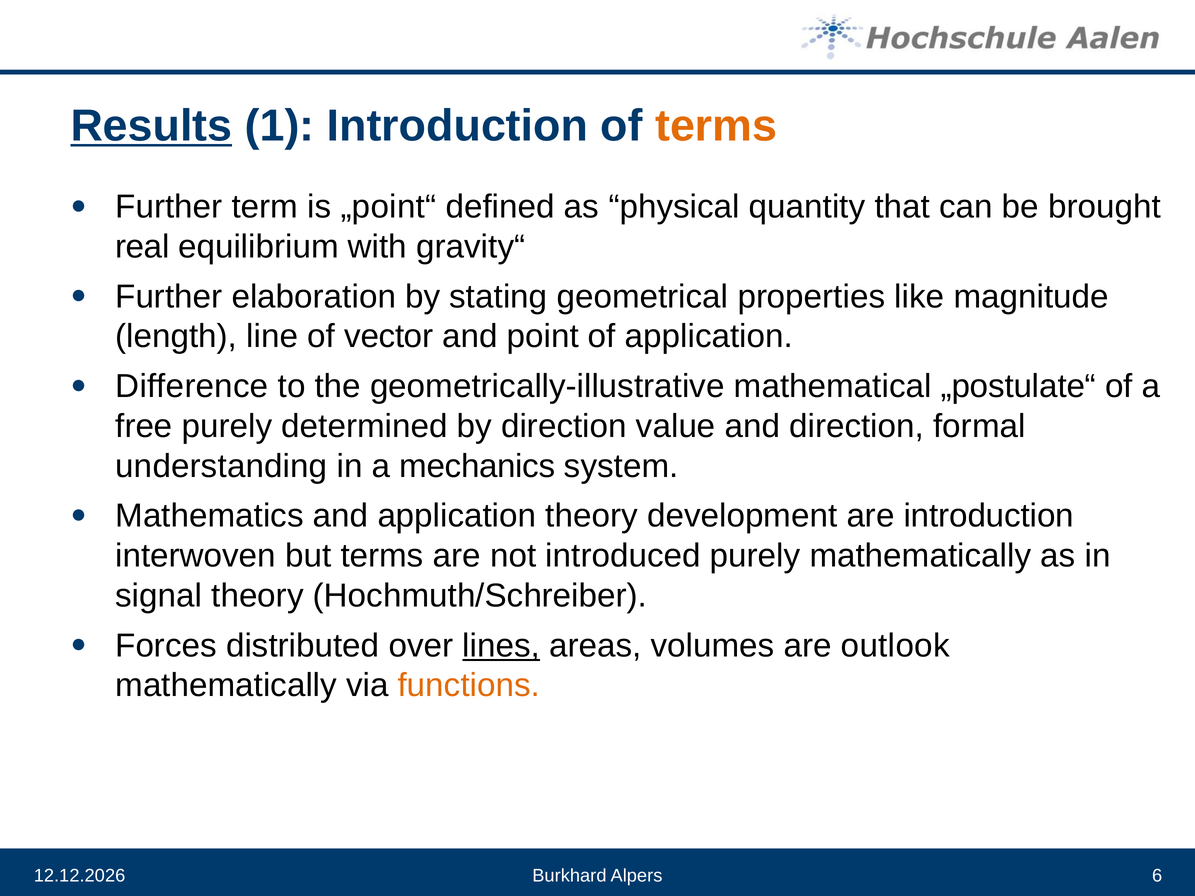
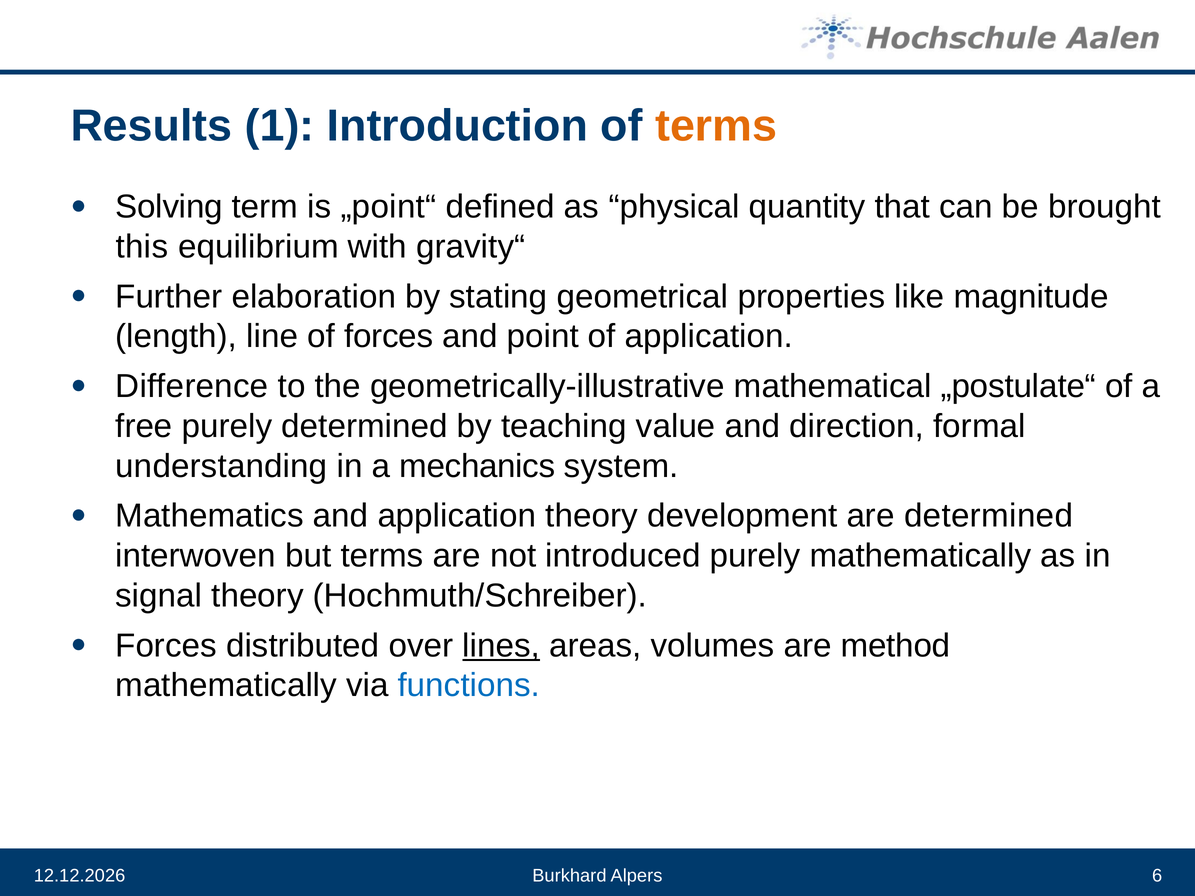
Results underline: present -> none
Further at (169, 207): Further -> Solving
real: real -> this
of vector: vector -> forces
by direction: direction -> teaching
are introduction: introduction -> determined
outlook: outlook -> method
functions colour: orange -> blue
